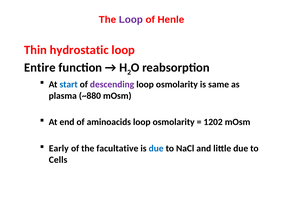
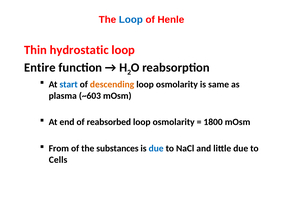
Loop at (131, 20) colour: purple -> blue
descending colour: purple -> orange
~880: ~880 -> ~603
aminoacids: aminoacids -> reabsorbed
1202: 1202 -> 1800
Early: Early -> From
facultative: facultative -> substances
